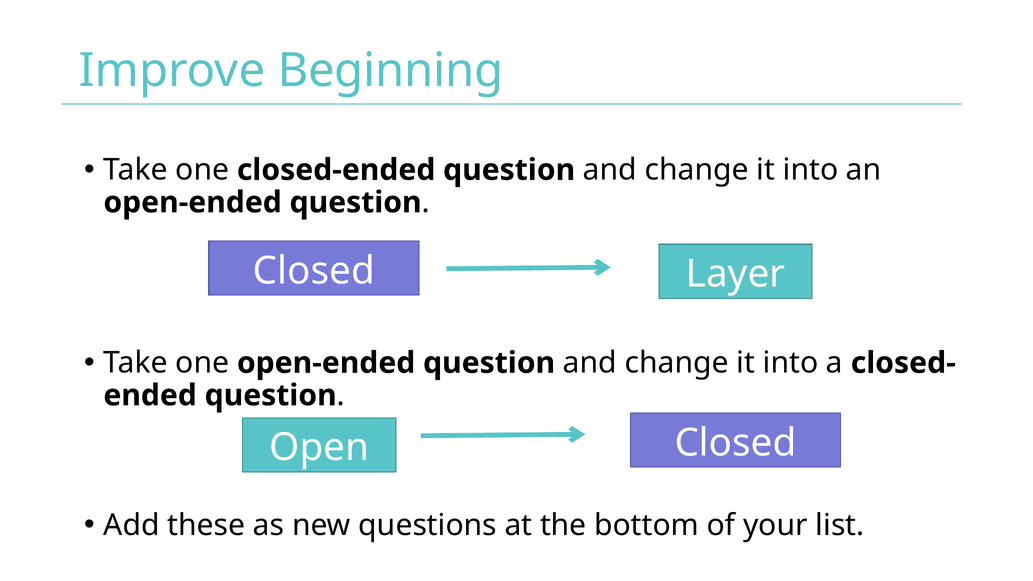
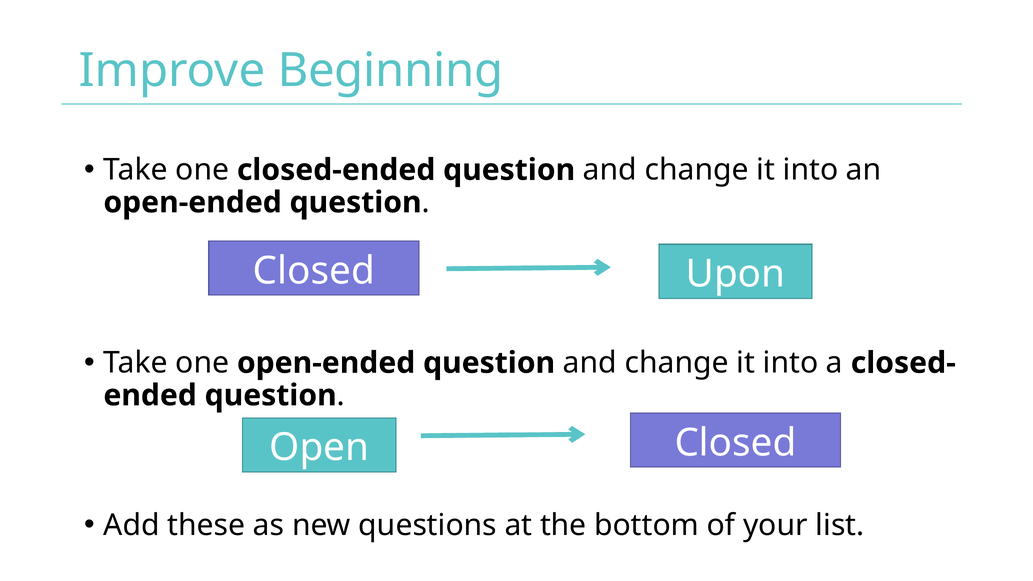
Layer: Layer -> Upon
